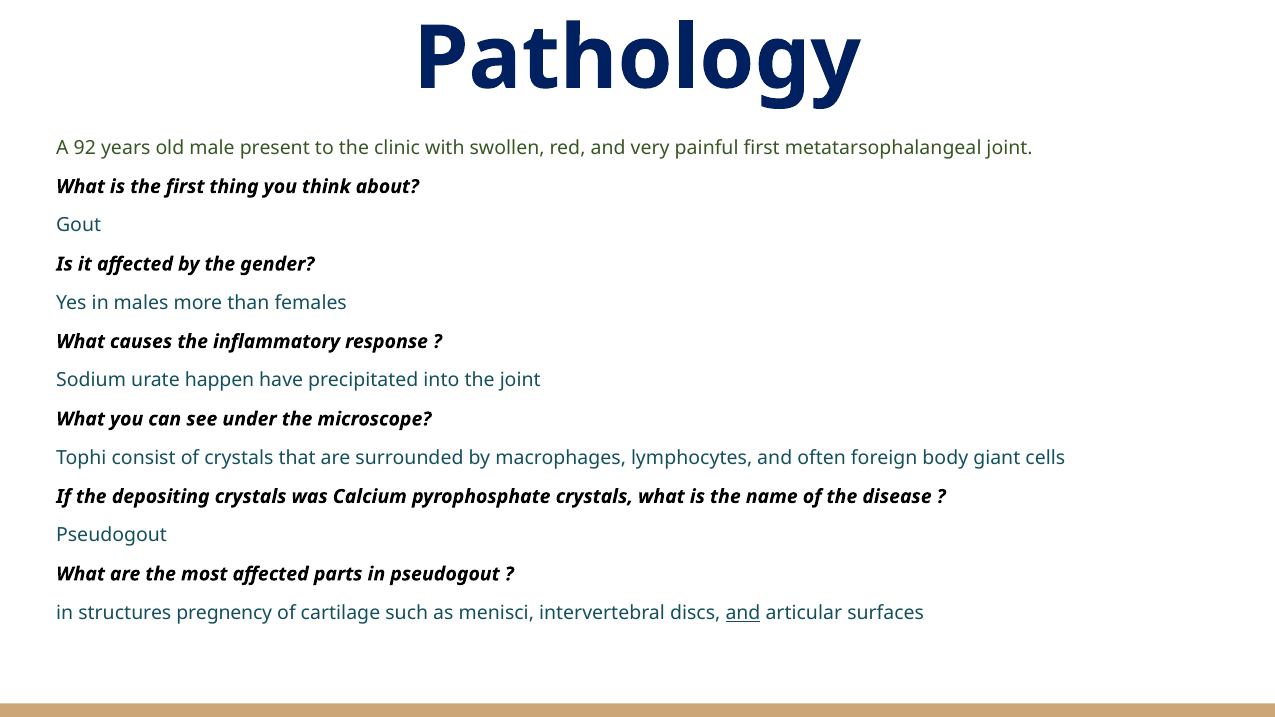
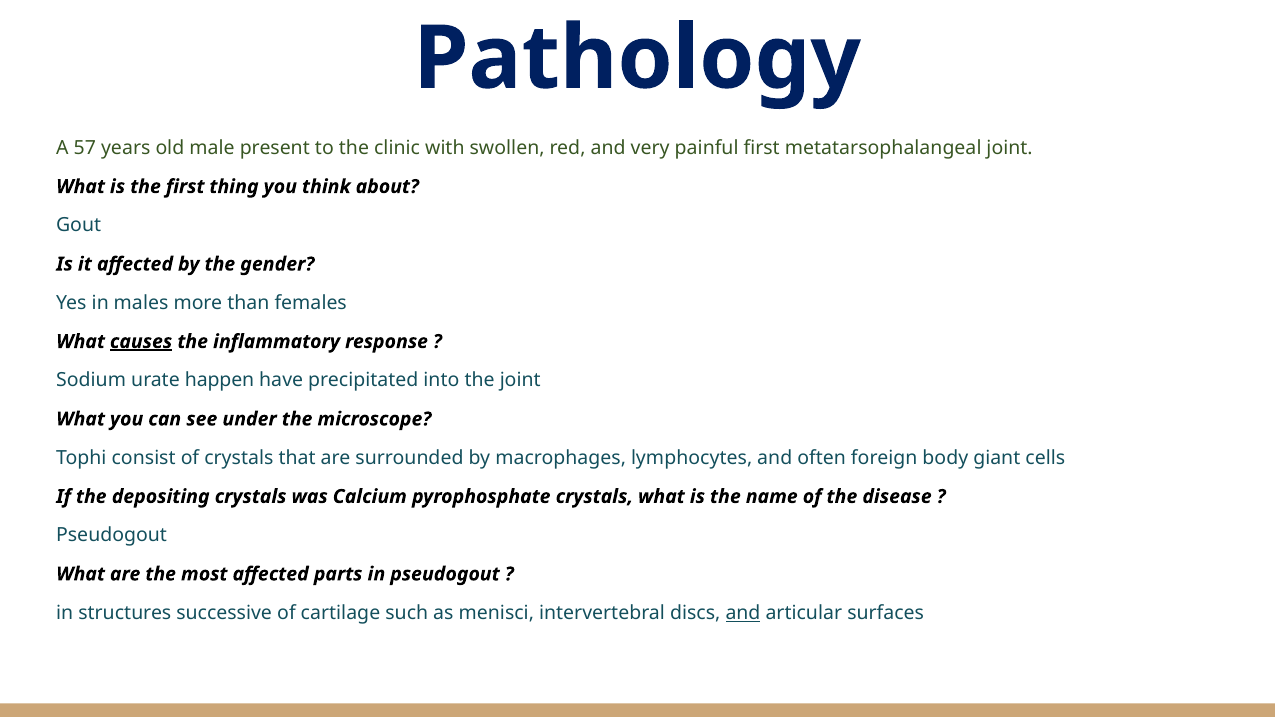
92: 92 -> 57
causes underline: none -> present
pregnency: pregnency -> successive
